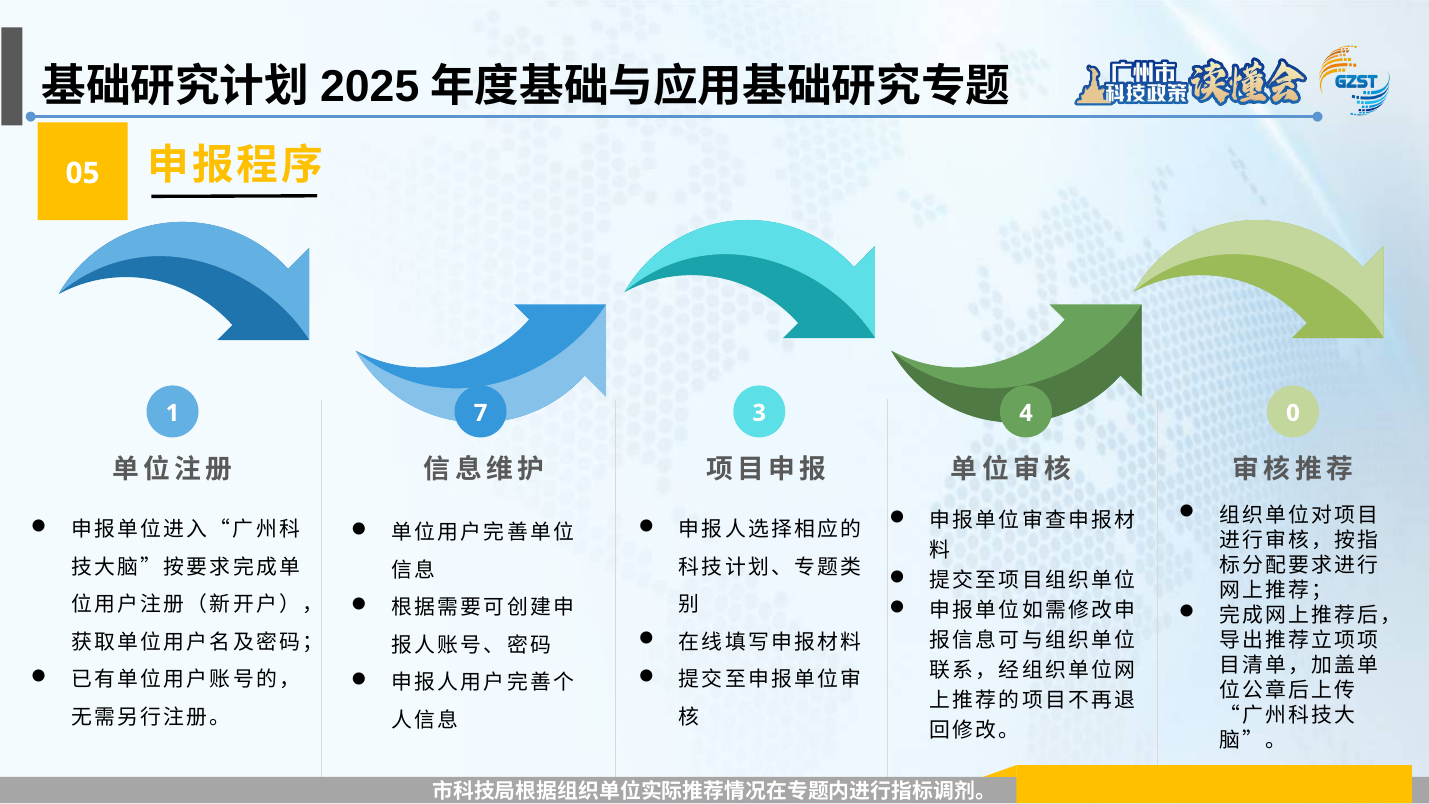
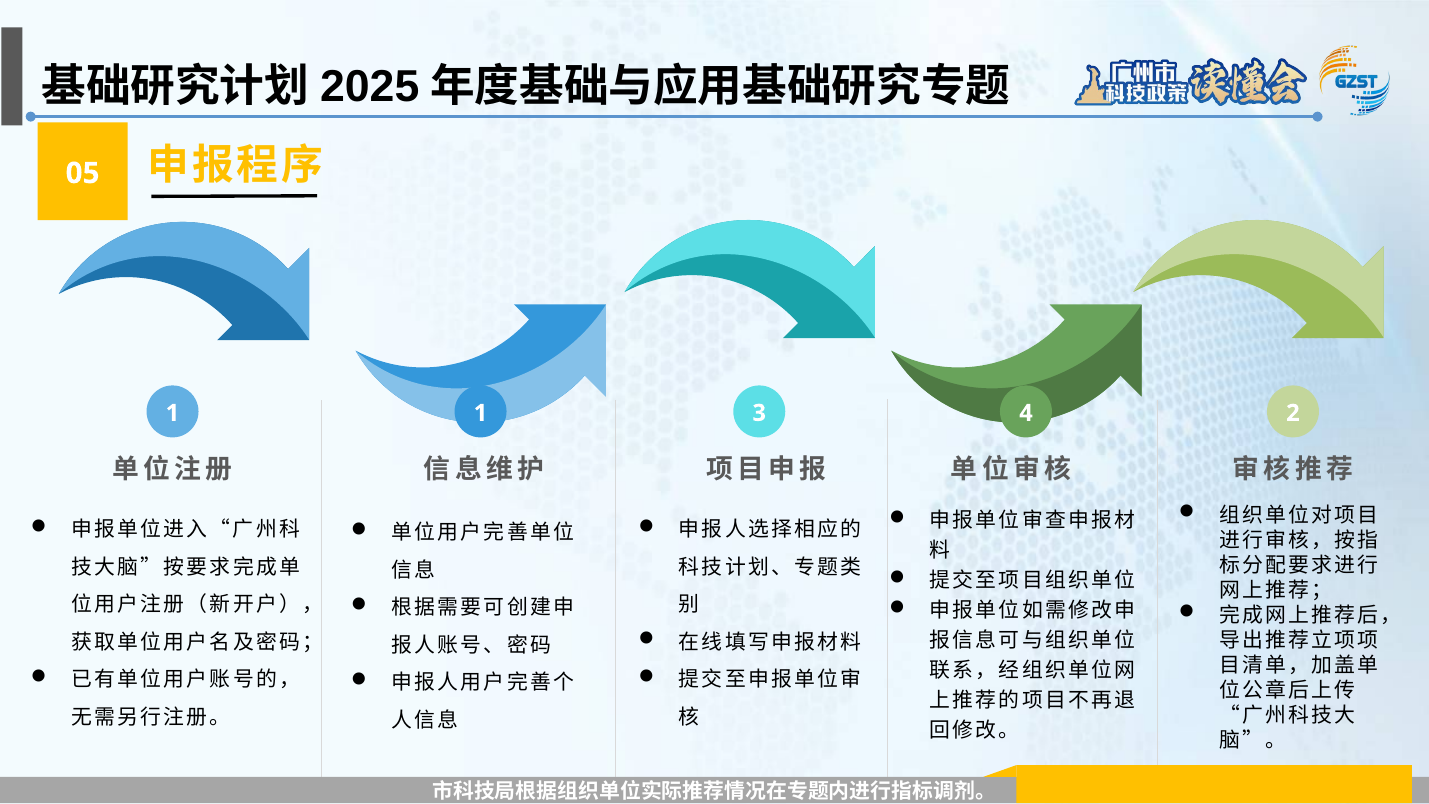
1 7: 7 -> 1
0: 0 -> 2
